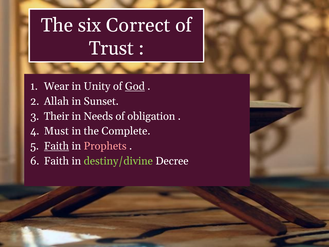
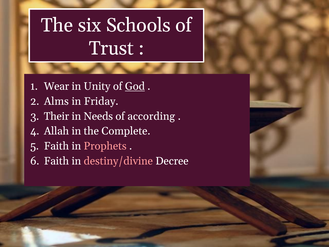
Correct: Correct -> Schools
Allah: Allah -> Alms
Sunset: Sunset -> Friday
obligation: obligation -> according
Must: Must -> Allah
Faith at (56, 146) underline: present -> none
destiny/divine colour: light green -> pink
